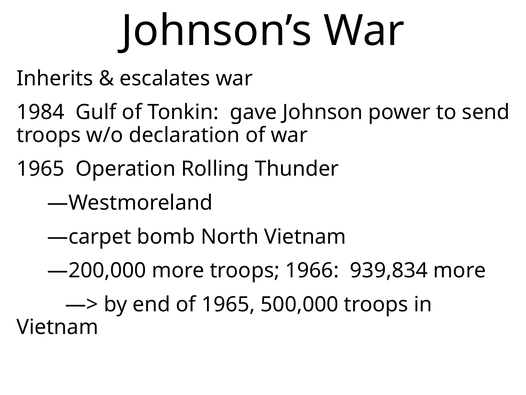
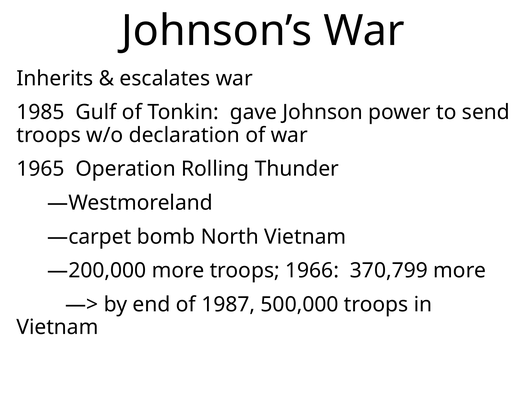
1984: 1984 -> 1985
939,834: 939,834 -> 370,799
of 1965: 1965 -> 1987
